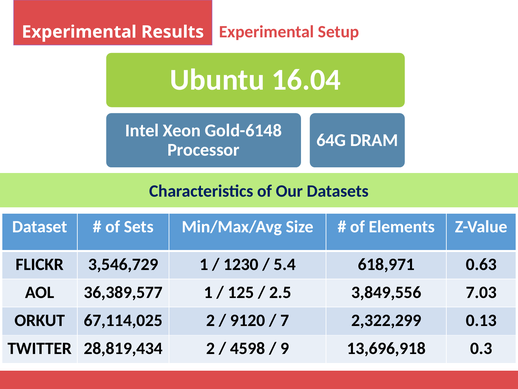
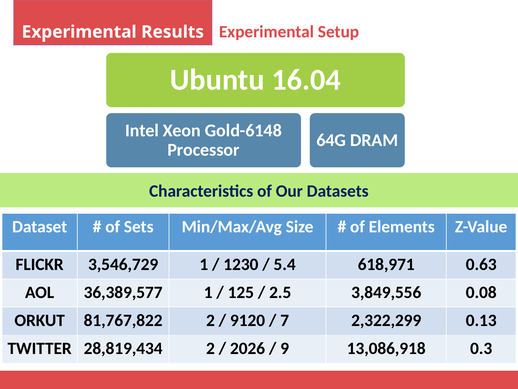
7.03: 7.03 -> 0.08
67,114,025: 67,114,025 -> 81,767,822
4598: 4598 -> 2026
13,696,918: 13,696,918 -> 13,086,918
